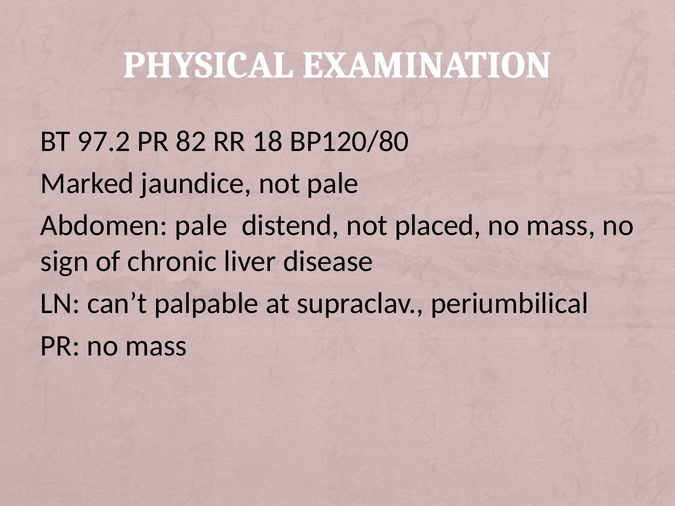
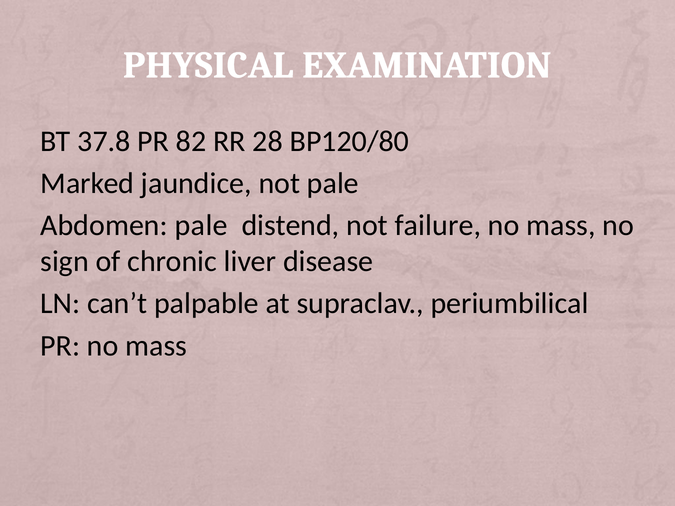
97.2: 97.2 -> 37.8
18: 18 -> 28
placed: placed -> failure
